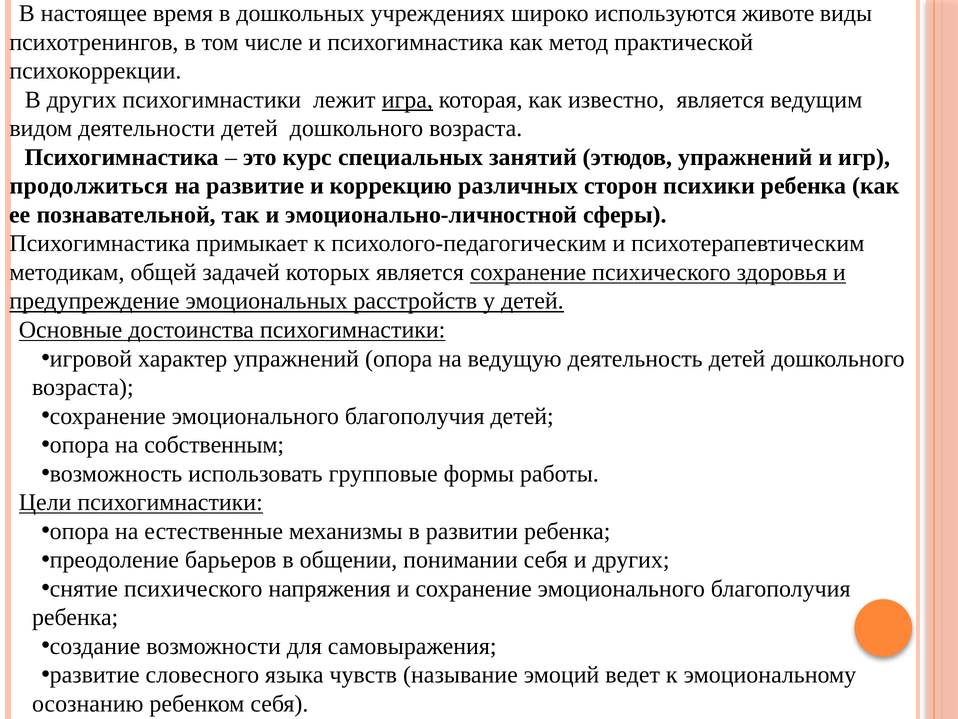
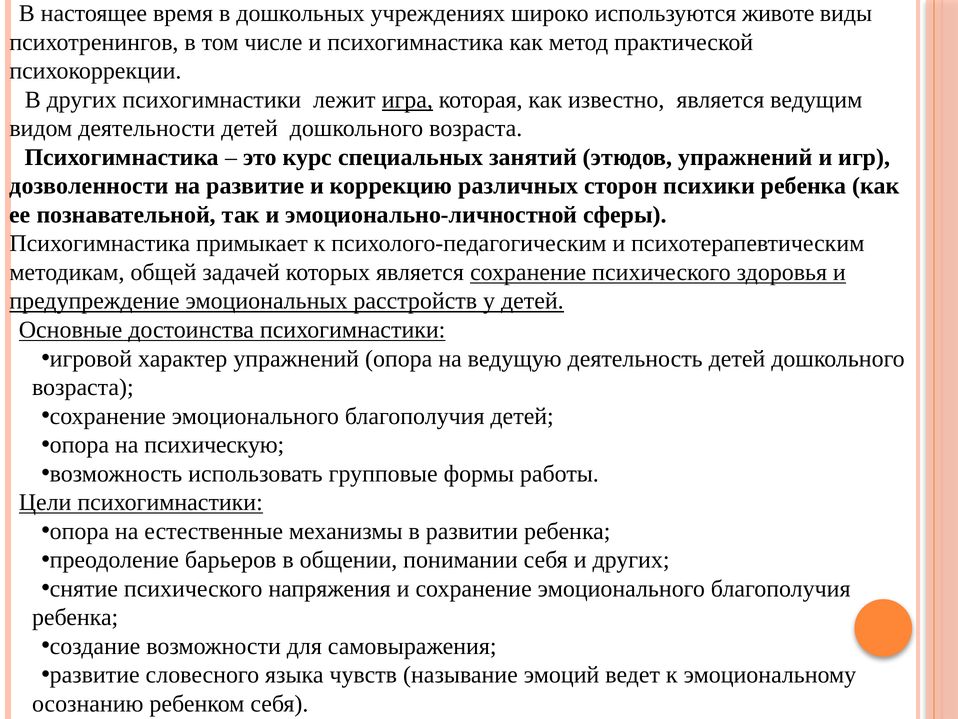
продолжиться: продолжиться -> дозволенности
собственным: собственным -> психическую
